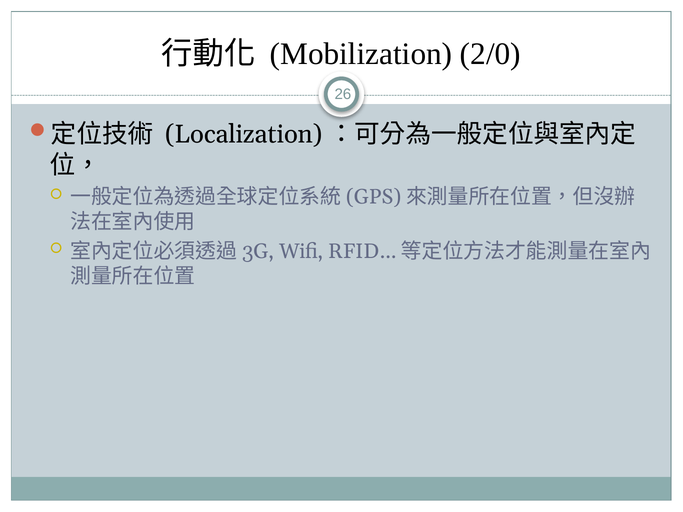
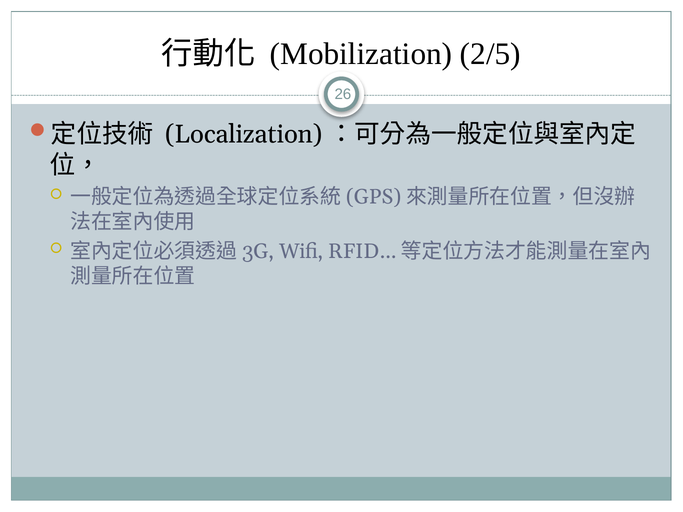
2/0: 2/0 -> 2/5
